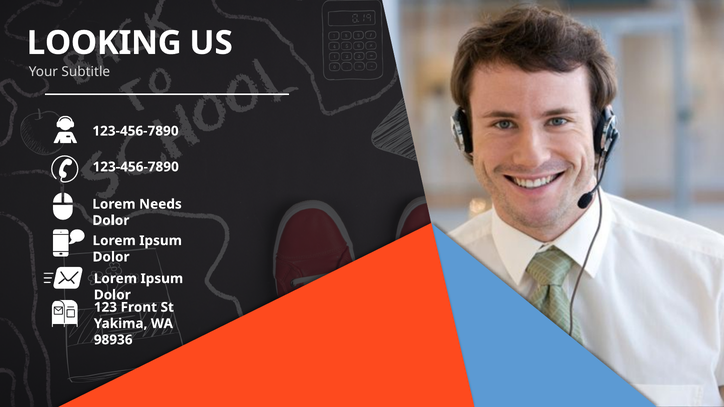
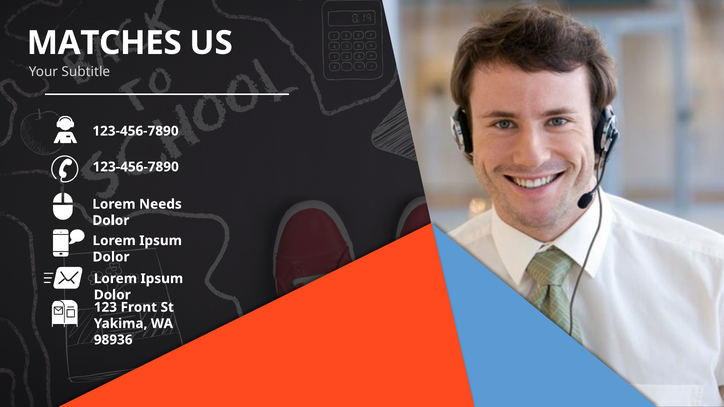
LOOKING: LOOKING -> MATCHES
